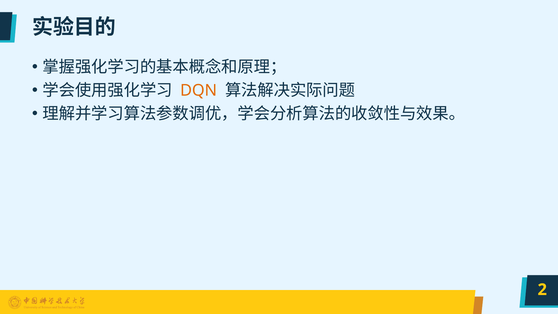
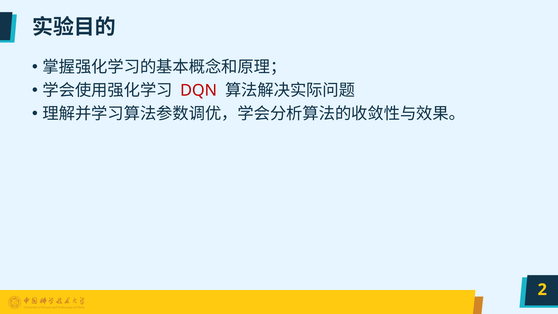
DQN colour: orange -> red
